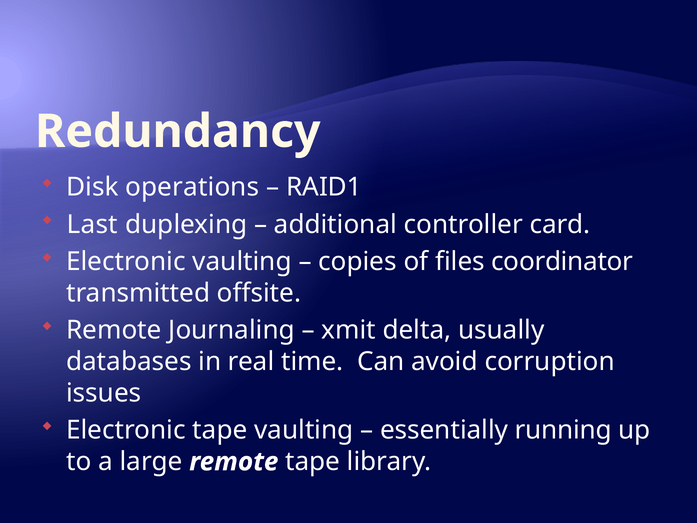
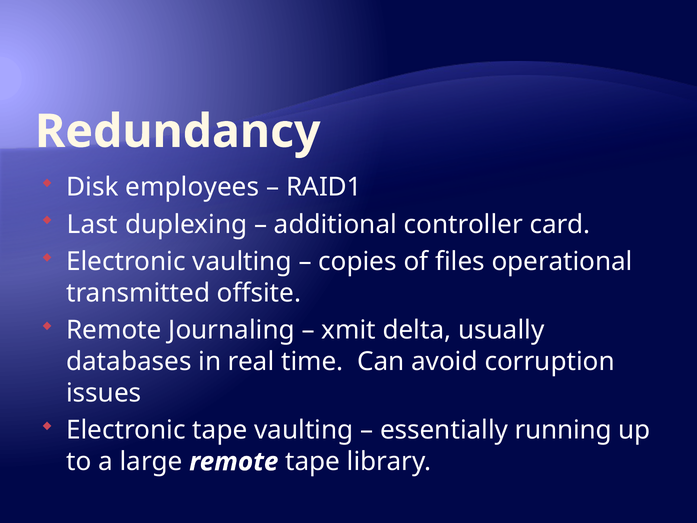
operations: operations -> employees
coordinator: coordinator -> operational
